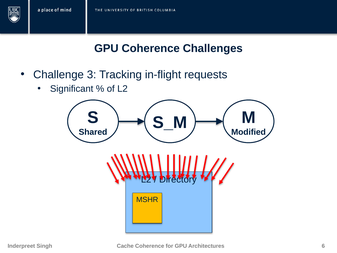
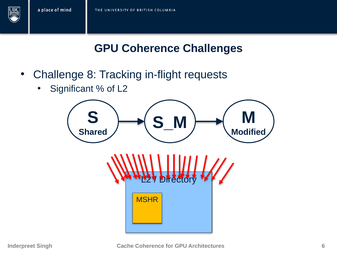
3: 3 -> 8
